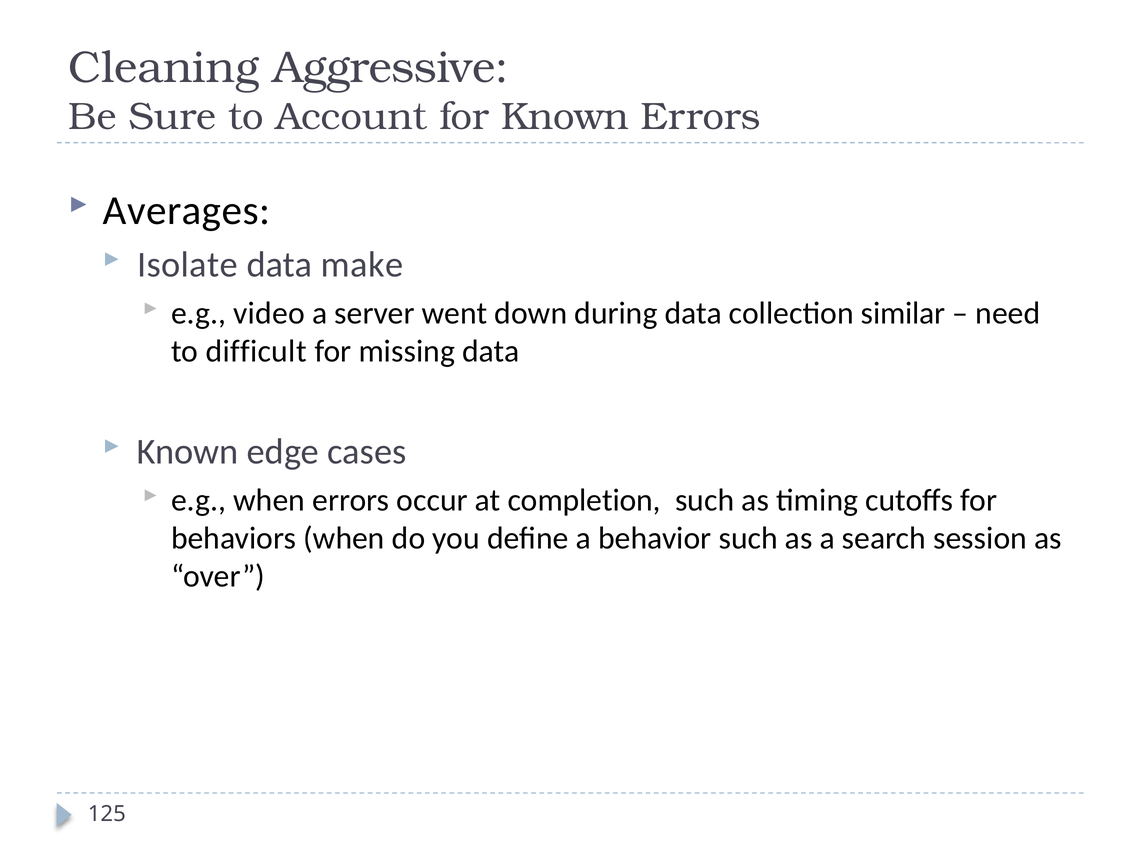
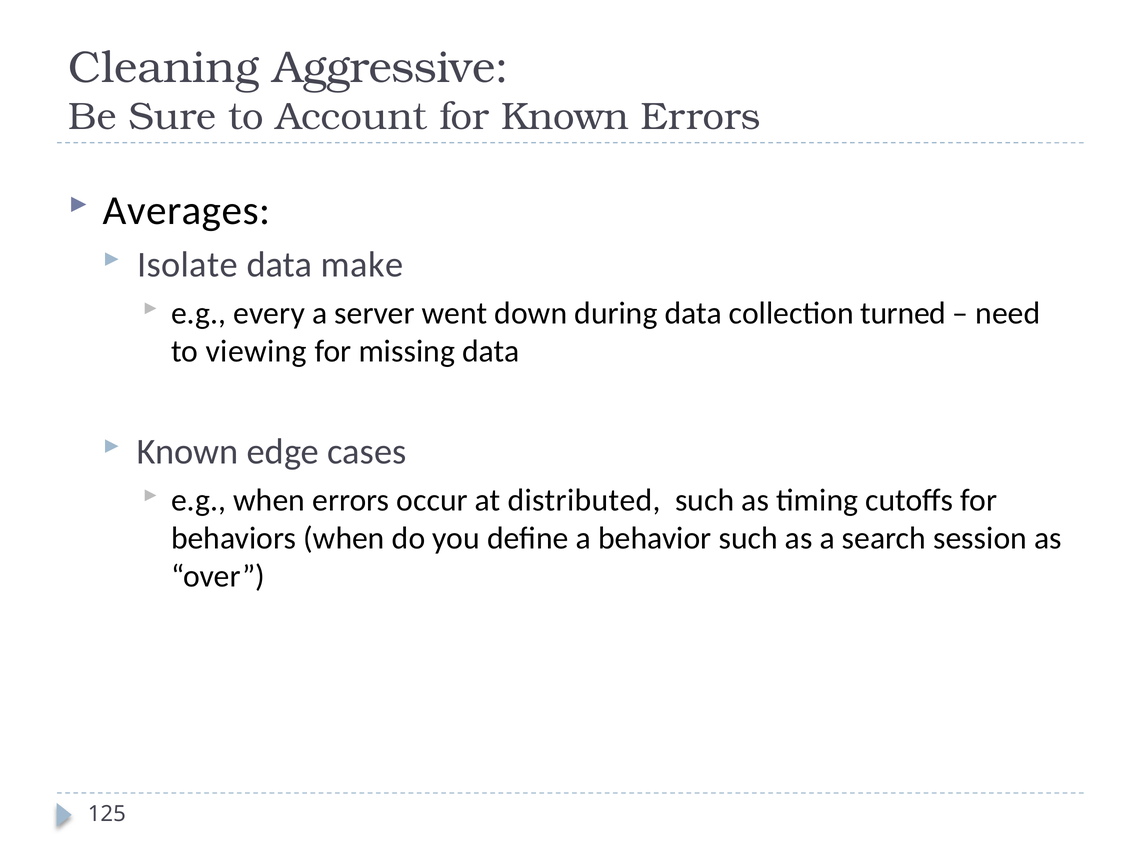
video: video -> every
similar: similar -> turned
difficult: difficult -> viewing
completion: completion -> distributed
